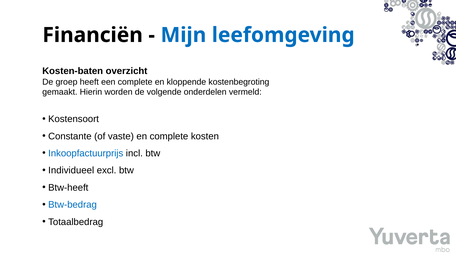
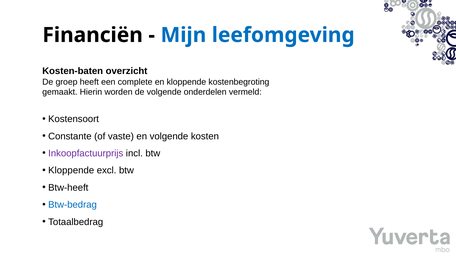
en complete: complete -> volgende
Inkoopfactuurprijs colour: blue -> purple
Individueel at (71, 170): Individueel -> Kloppende
